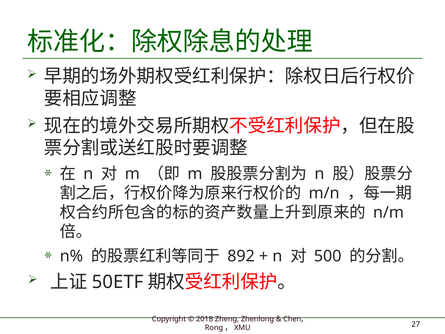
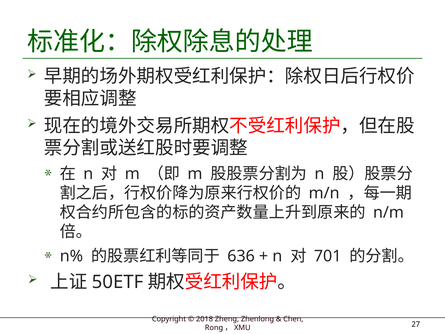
892: 892 -> 636
500: 500 -> 701
